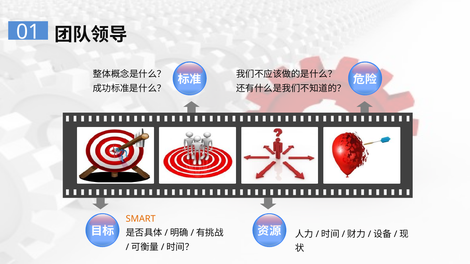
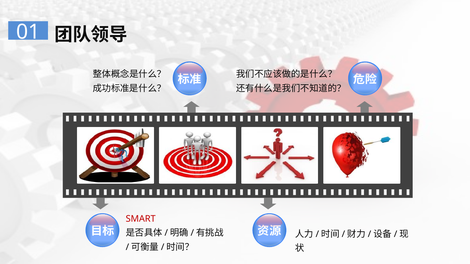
SMART colour: orange -> red
